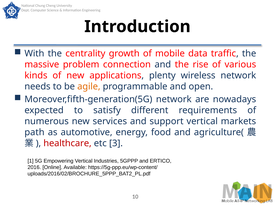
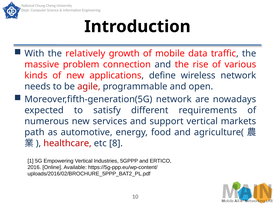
centrality: centrality -> relatively
plenty: plenty -> define
agile colour: orange -> red
3: 3 -> 8
